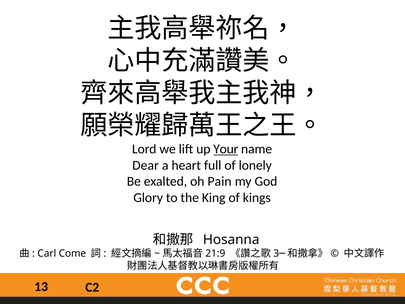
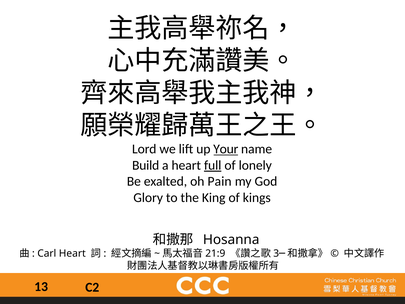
Dear: Dear -> Build
full underline: none -> present
Carl Come: Come -> Heart
